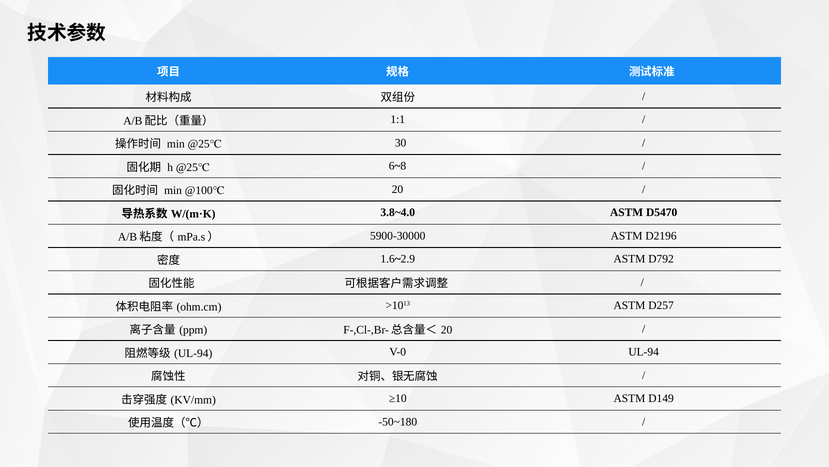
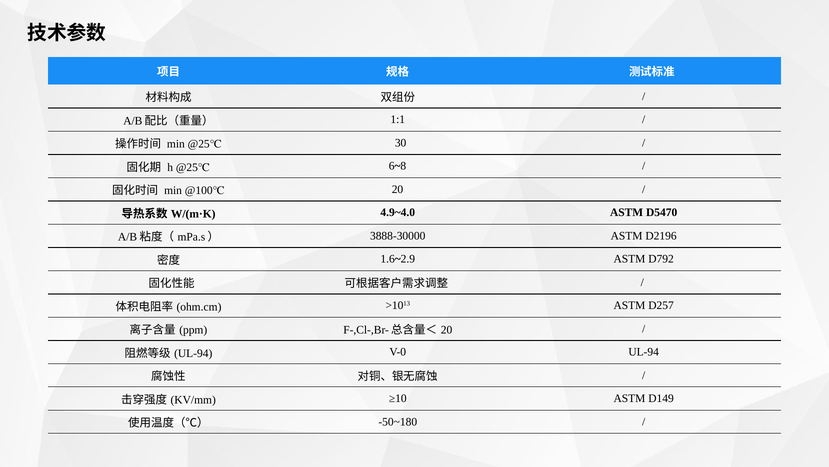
3.8~4.0: 3.8~4.0 -> 4.9~4.0
5900-30000: 5900-30000 -> 3888-30000
